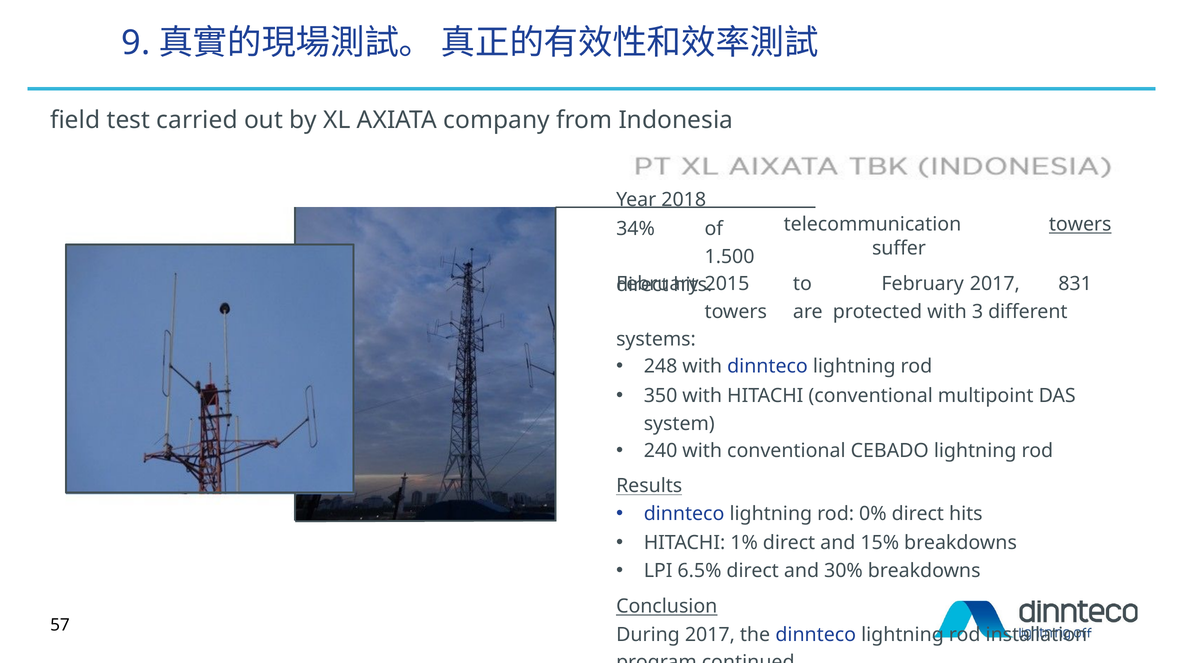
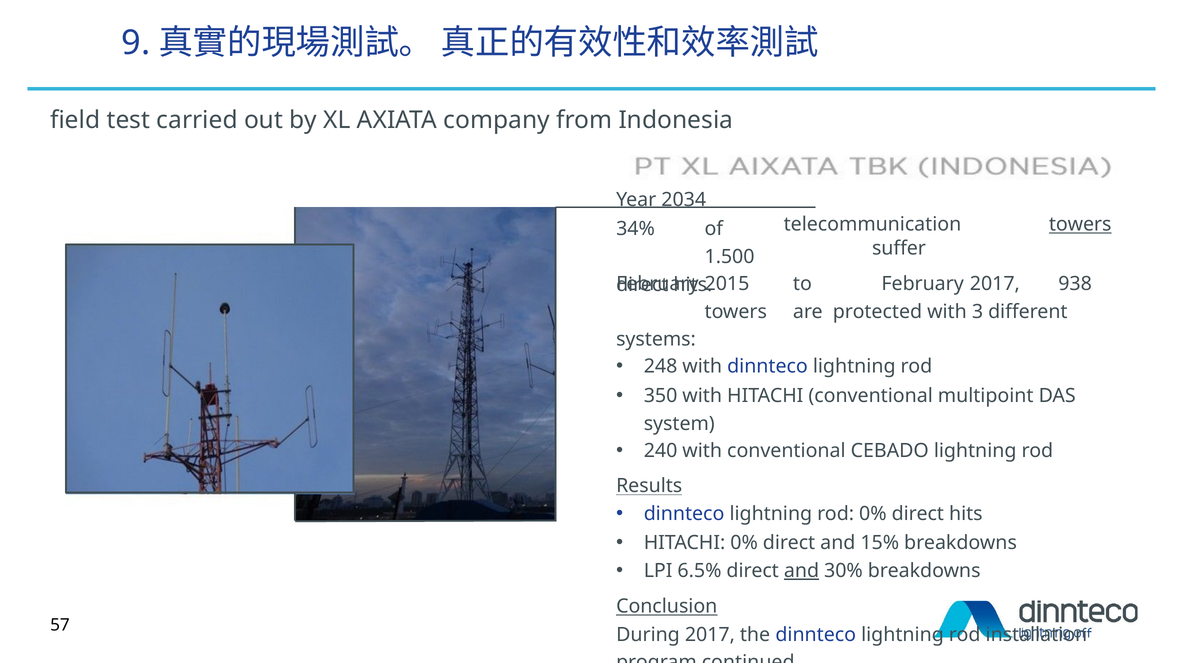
2018: 2018 -> 2034
831: 831 -> 938
HITACHI 1%: 1% -> 0%
and at (801, 571) underline: none -> present
